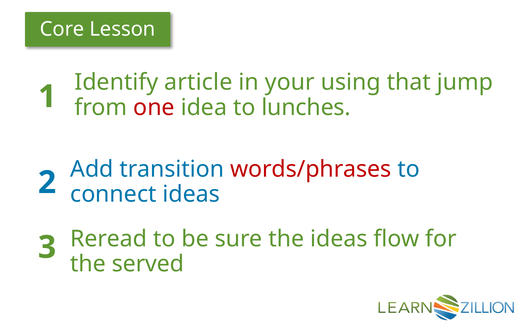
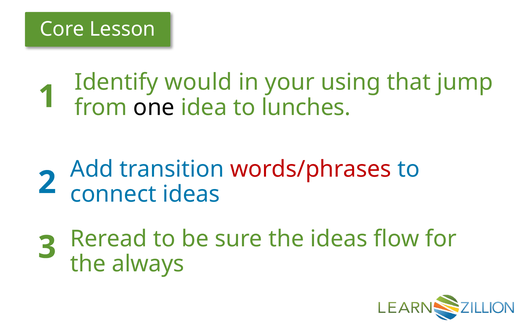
article: article -> would
one colour: red -> black
served: served -> always
